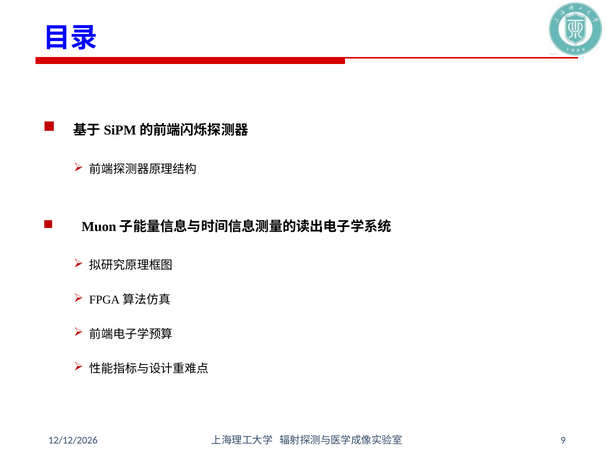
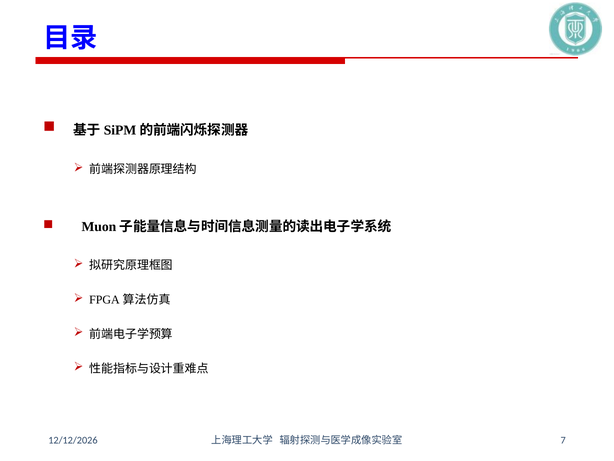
9: 9 -> 7
